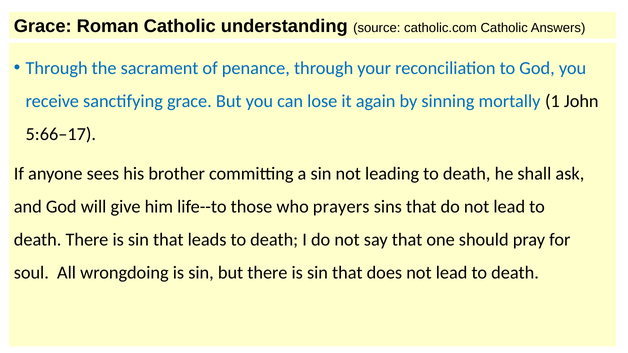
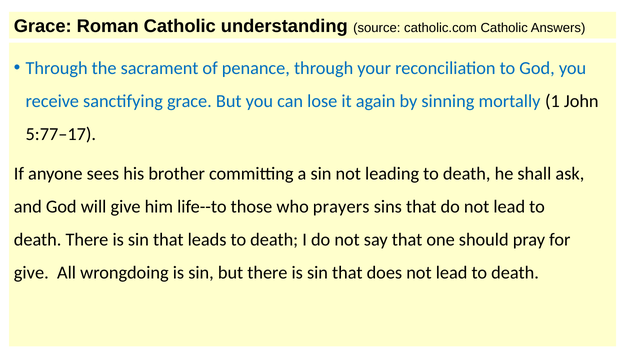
5:66–17: 5:66–17 -> 5:77–17
soul at (31, 273): soul -> give
